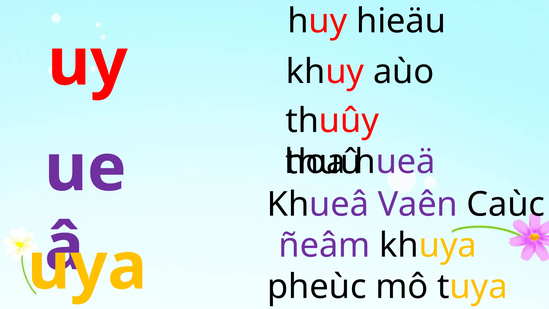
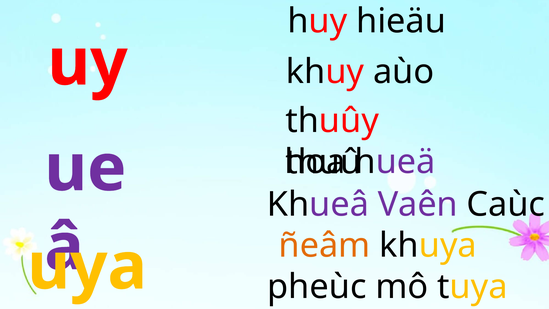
ñeâm colour: purple -> orange
